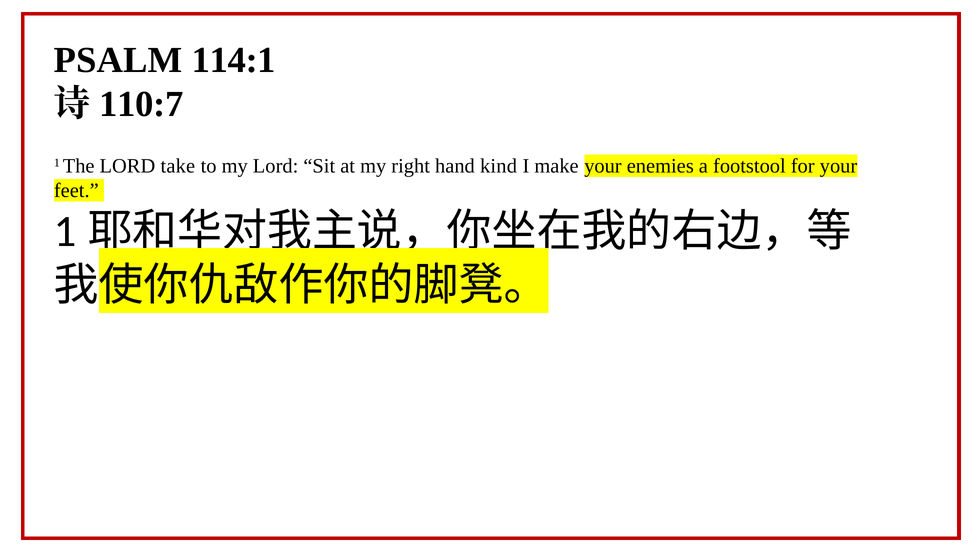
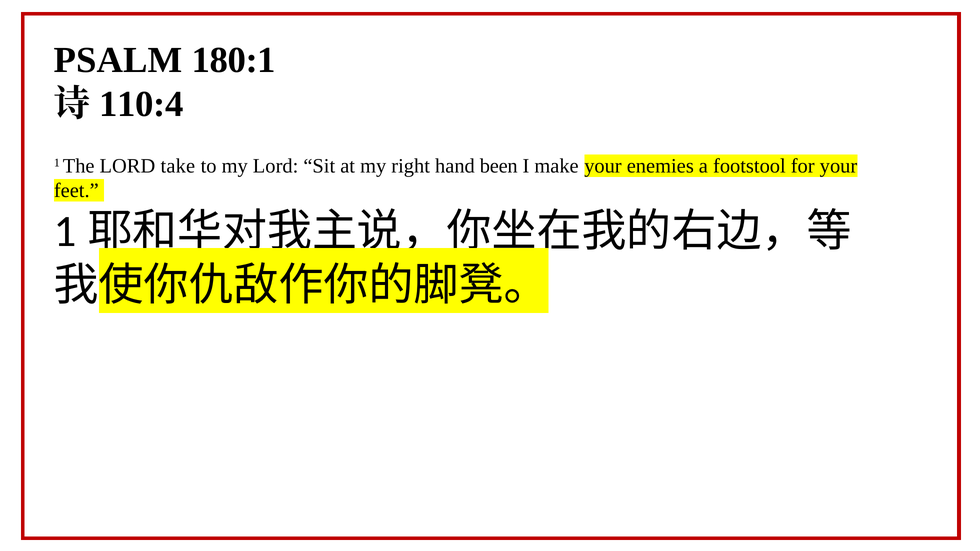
114:1: 114:1 -> 180:1
110:7: 110:7 -> 110:4
kind: kind -> been
